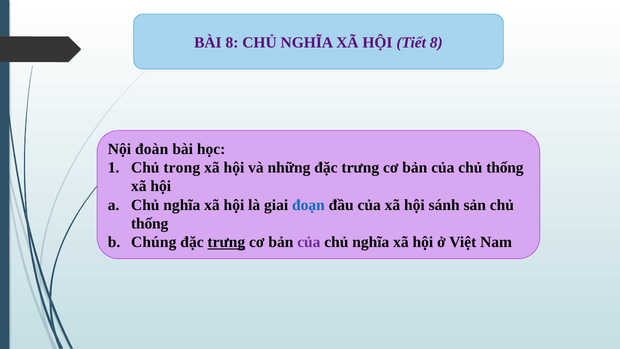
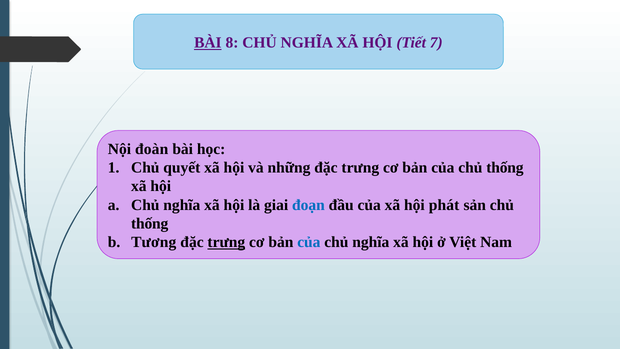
BÀI at (208, 43) underline: none -> present
Tiết 8: 8 -> 7
trong: trong -> quyết
sánh: sánh -> phát
Chúng: Chúng -> Tương
của at (309, 242) colour: purple -> blue
